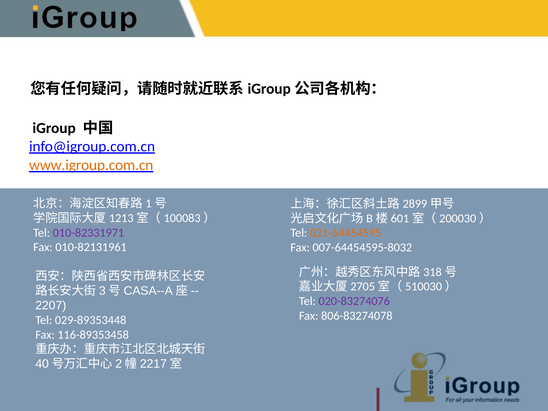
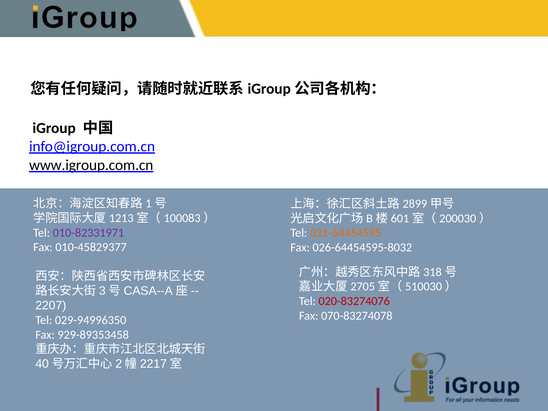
www.igroup.com.cn colour: orange -> black
010-82131961: 010-82131961 -> 010-45829377
007-64454595-8032: 007-64454595-8032 -> 026-64454595-8032
020-83274076 colour: purple -> red
806-83274078: 806-83274078 -> 070-83274078
029-89353448: 029-89353448 -> 029-94996350
116-89353458: 116-89353458 -> 929-89353458
